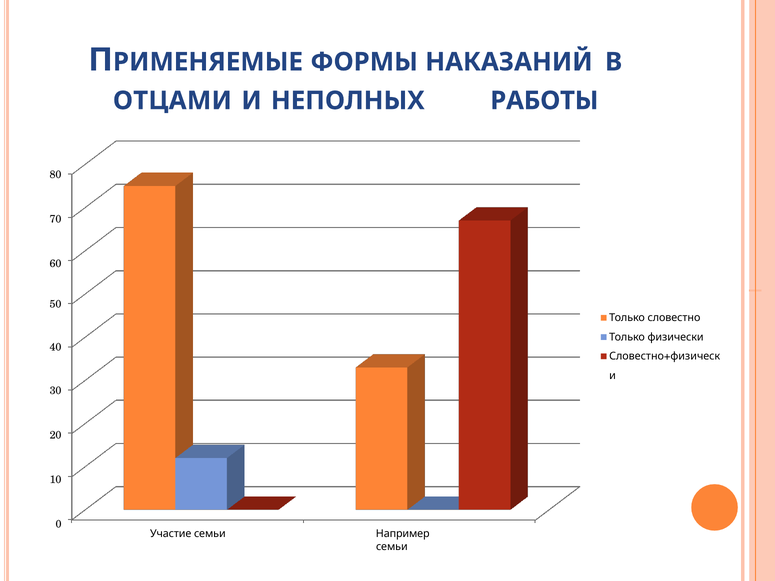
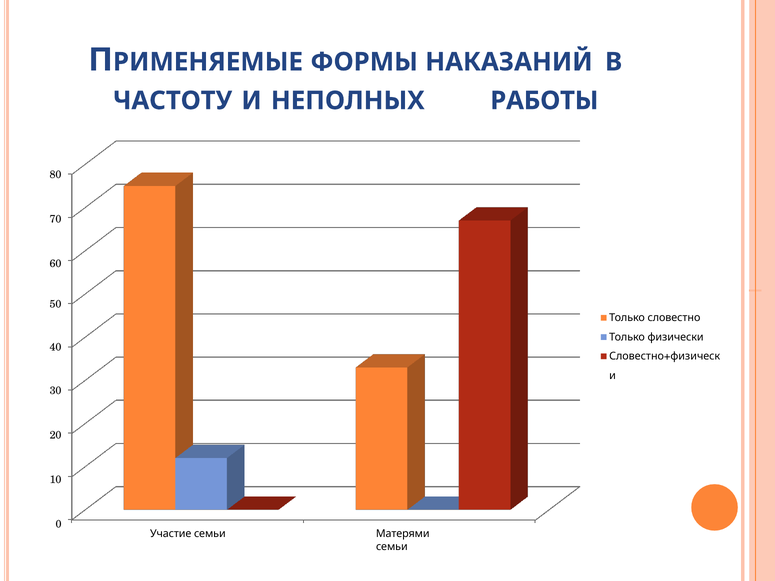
ОТЦАМИ: ОТЦАМИ -> ЧАСТОТУ
Например: Например -> Матерями
